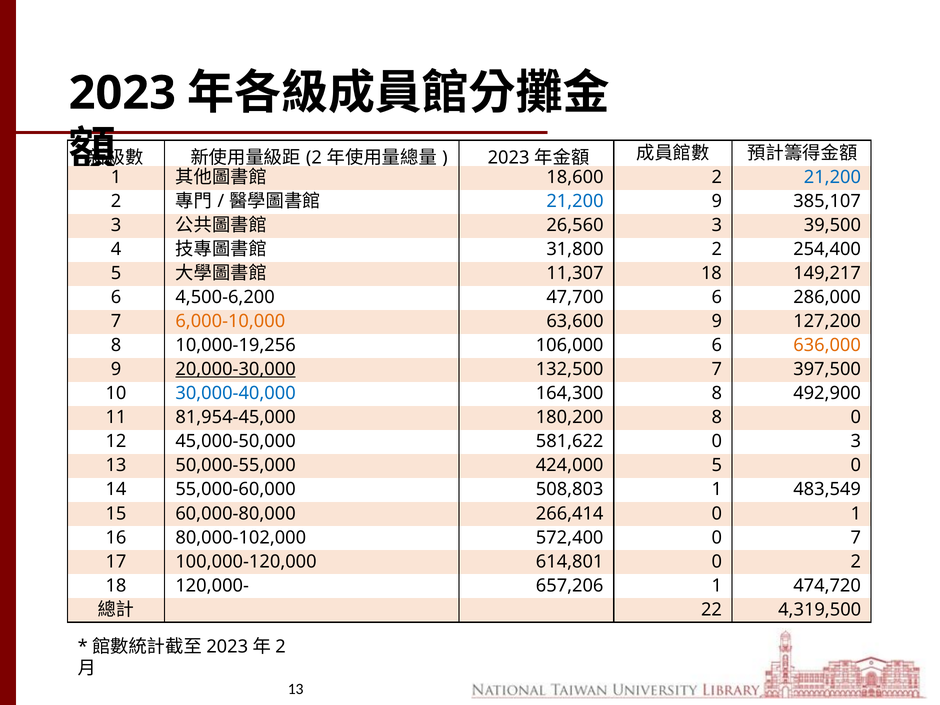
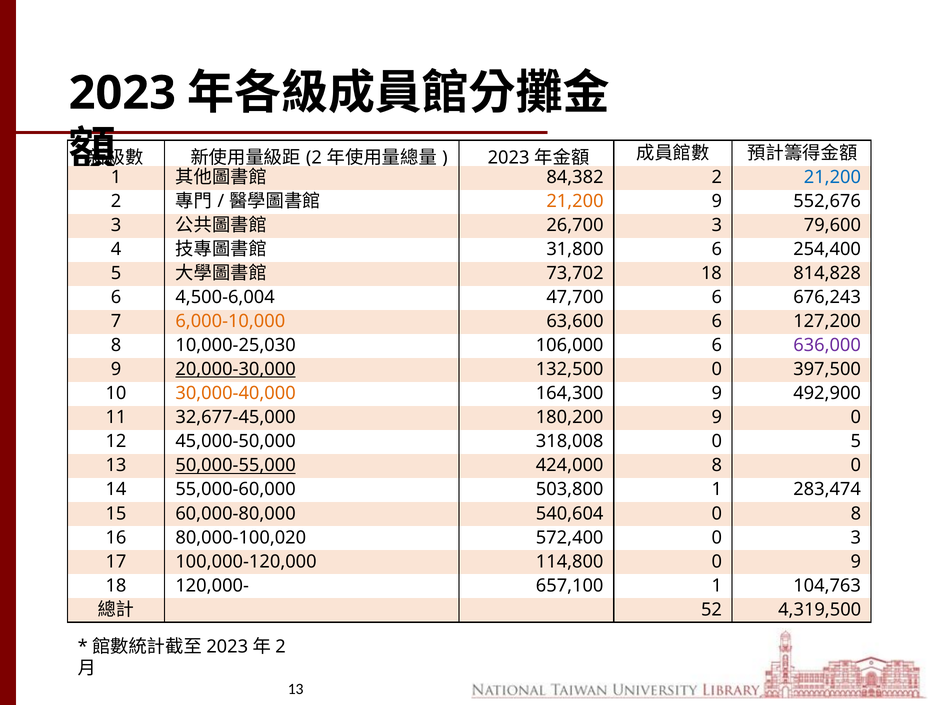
18,600: 18,600 -> 84,382
21,200 at (575, 201) colour: blue -> orange
385,107: 385,107 -> 552,676
26,560: 26,560 -> 26,700
39,500: 39,500 -> 79,600
31,800 2: 2 -> 6
11,307: 11,307 -> 73,702
149,217: 149,217 -> 814,828
4,500-6,200: 4,500-6,200 -> 4,500-6,004
286,000: 286,000 -> 676,243
63,600 9: 9 -> 6
10,000-19,256: 10,000-19,256 -> 10,000-25,030
636,000 colour: orange -> purple
132,500 7: 7 -> 0
30,000-40,000 colour: blue -> orange
164,300 8: 8 -> 9
81,954-45,000: 81,954-45,000 -> 32,677-45,000
180,200 8: 8 -> 9
581,622: 581,622 -> 318,008
0 3: 3 -> 5
50,000-55,000 underline: none -> present
424,000 5: 5 -> 8
508,803: 508,803 -> 503,800
483,549: 483,549 -> 283,474
266,414: 266,414 -> 540,604
0 1: 1 -> 8
80,000-102,000: 80,000-102,000 -> 80,000-100,020
0 7: 7 -> 3
614,801: 614,801 -> 114,800
0 2: 2 -> 9
657,206: 657,206 -> 657,100
474,720: 474,720 -> 104,763
22: 22 -> 52
